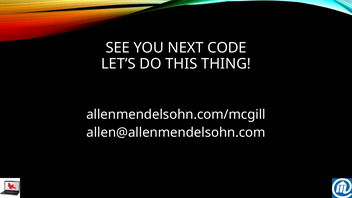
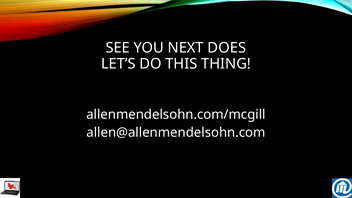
CODE: CODE -> DOES
